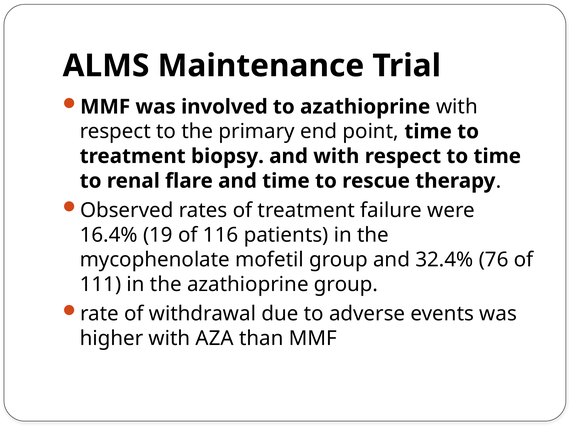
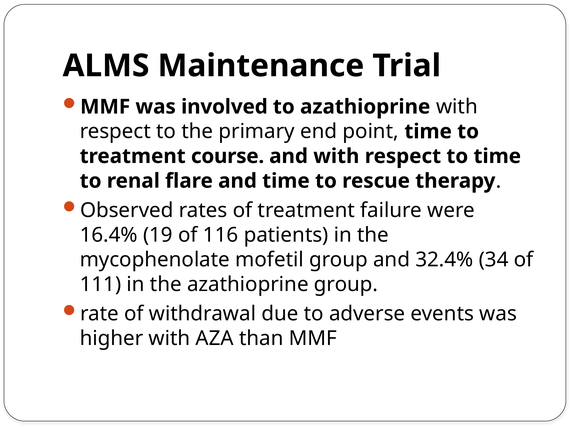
biopsy: biopsy -> course
76: 76 -> 34
